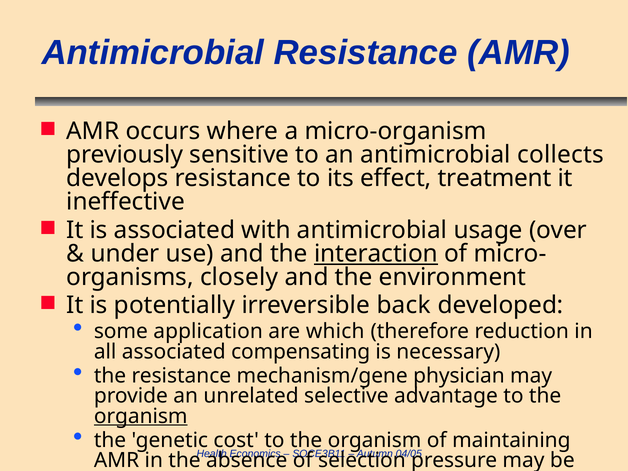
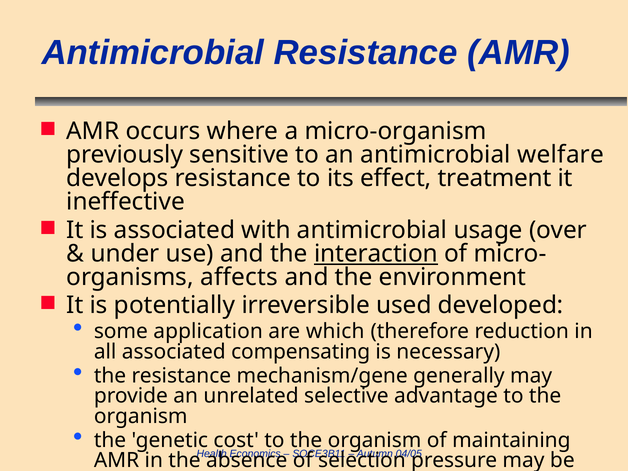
collects: collects -> welfare
closely: closely -> affects
back: back -> used
physician: physician -> generally
organism at (141, 416) underline: present -> none
